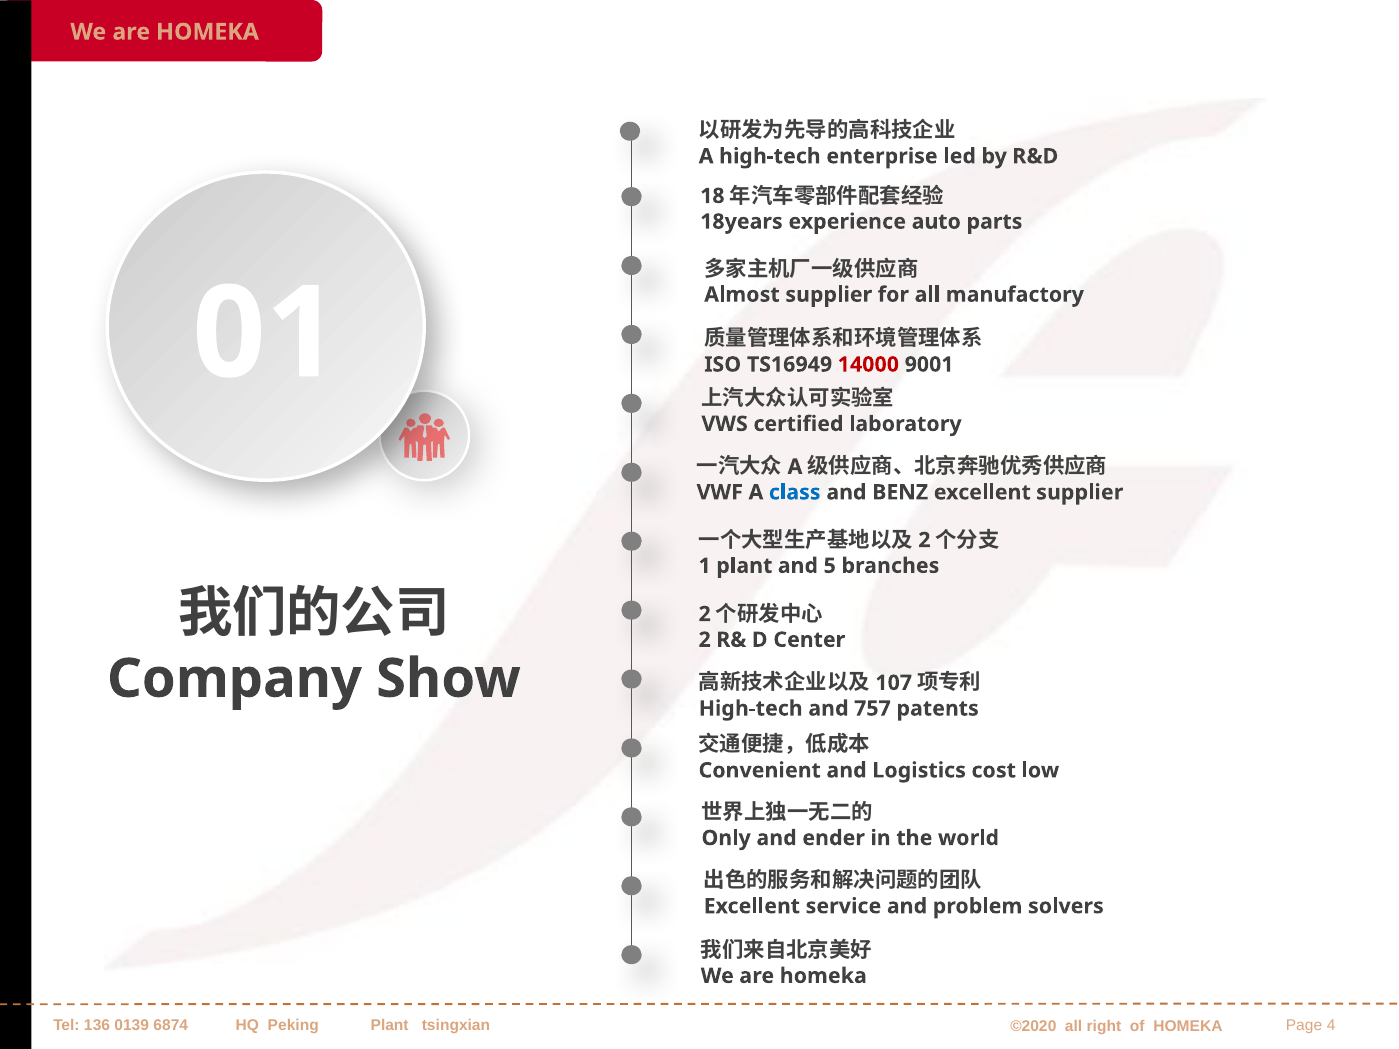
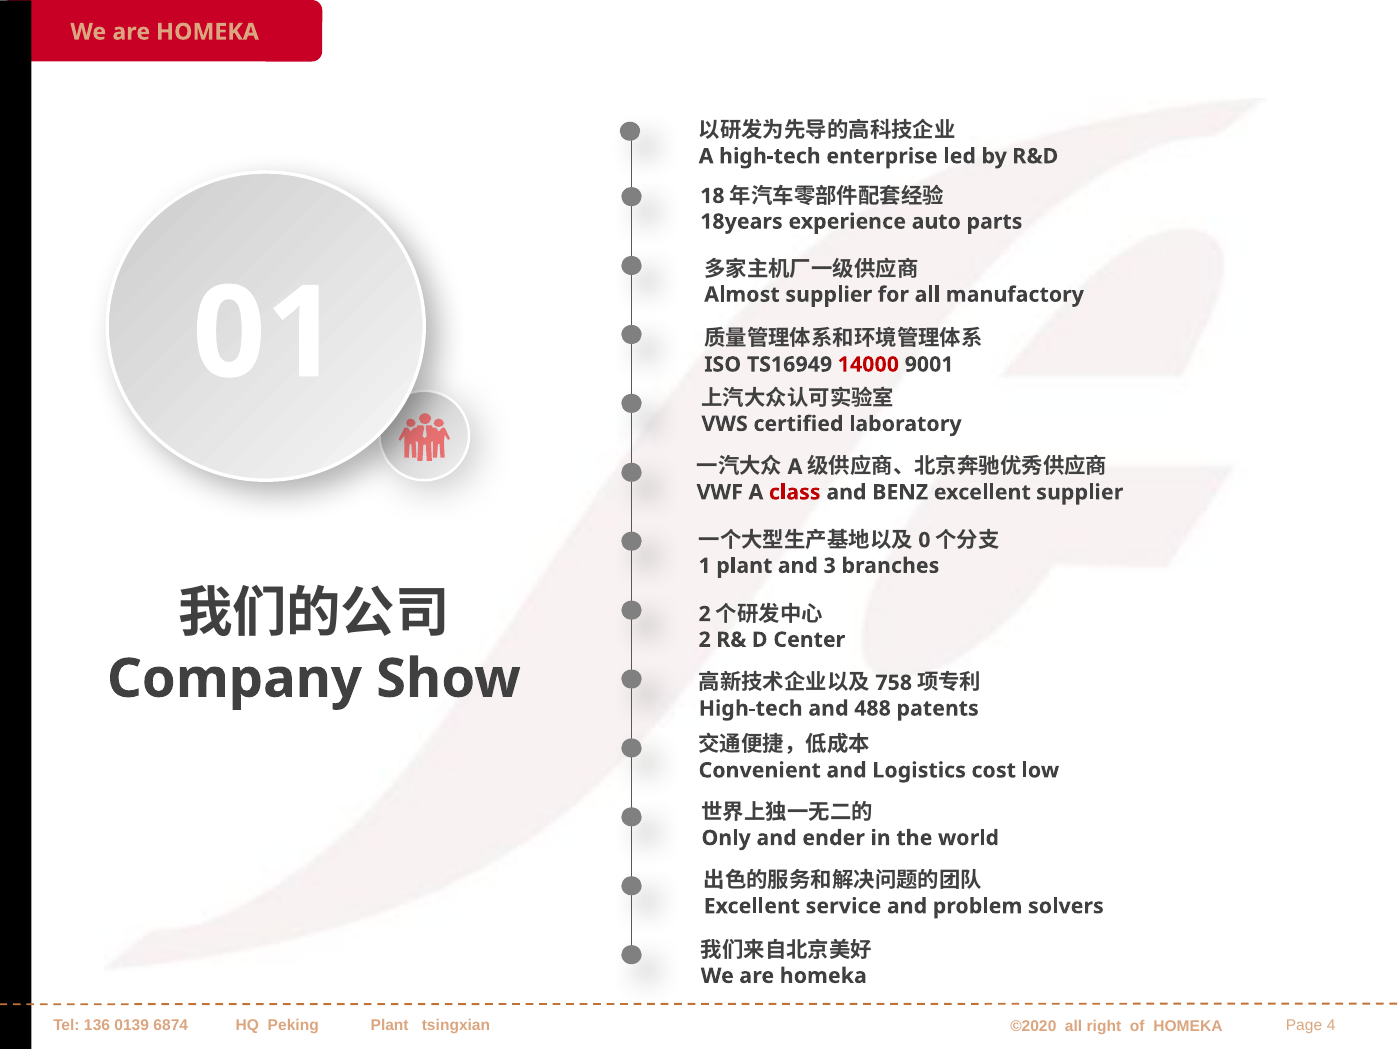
class colour: blue -> red
2 at (924, 540): 2 -> 0
5: 5 -> 3
107: 107 -> 758
757: 757 -> 488
